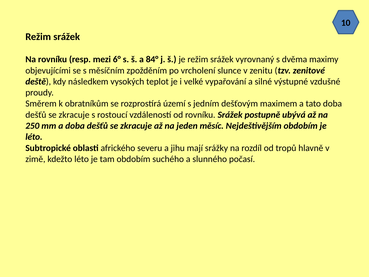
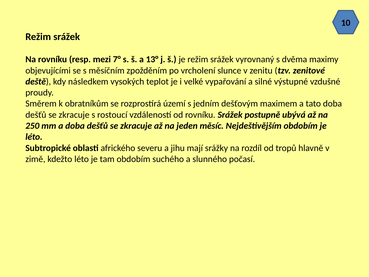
6°: 6° -> 7°
84°: 84° -> 13°
